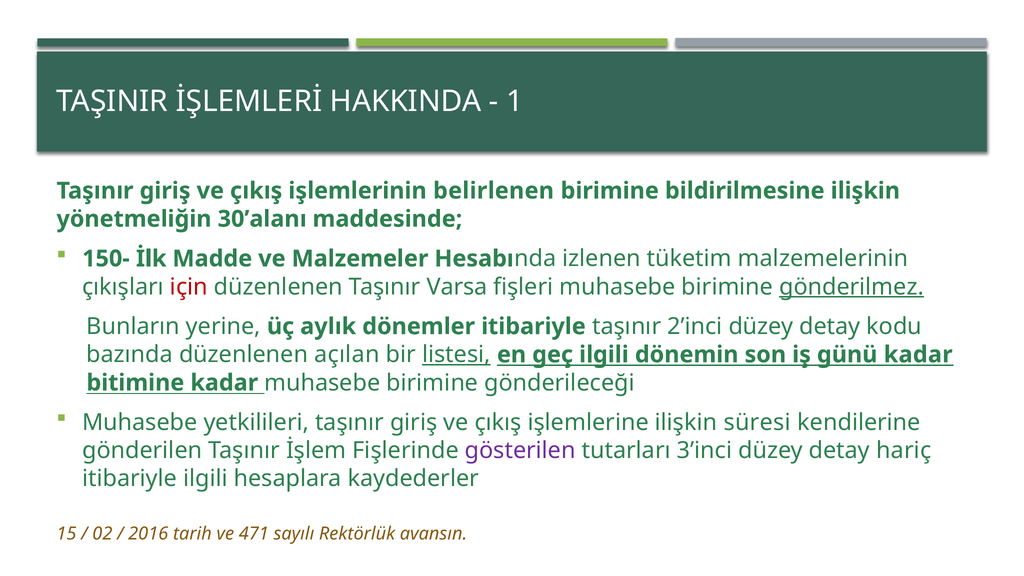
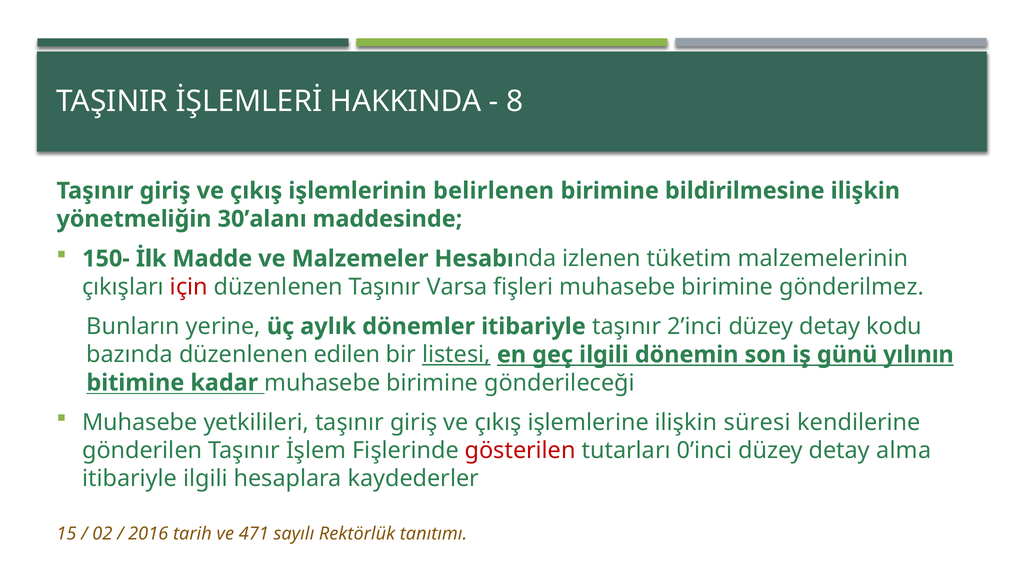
1: 1 -> 8
gönderilmez underline: present -> none
açılan: açılan -> edilen
günü kadar: kadar -> yılının
gösterilen colour: purple -> red
3’inci: 3’inci -> 0’inci
hariç: hariç -> alma
avansın: avansın -> tanıtımı
